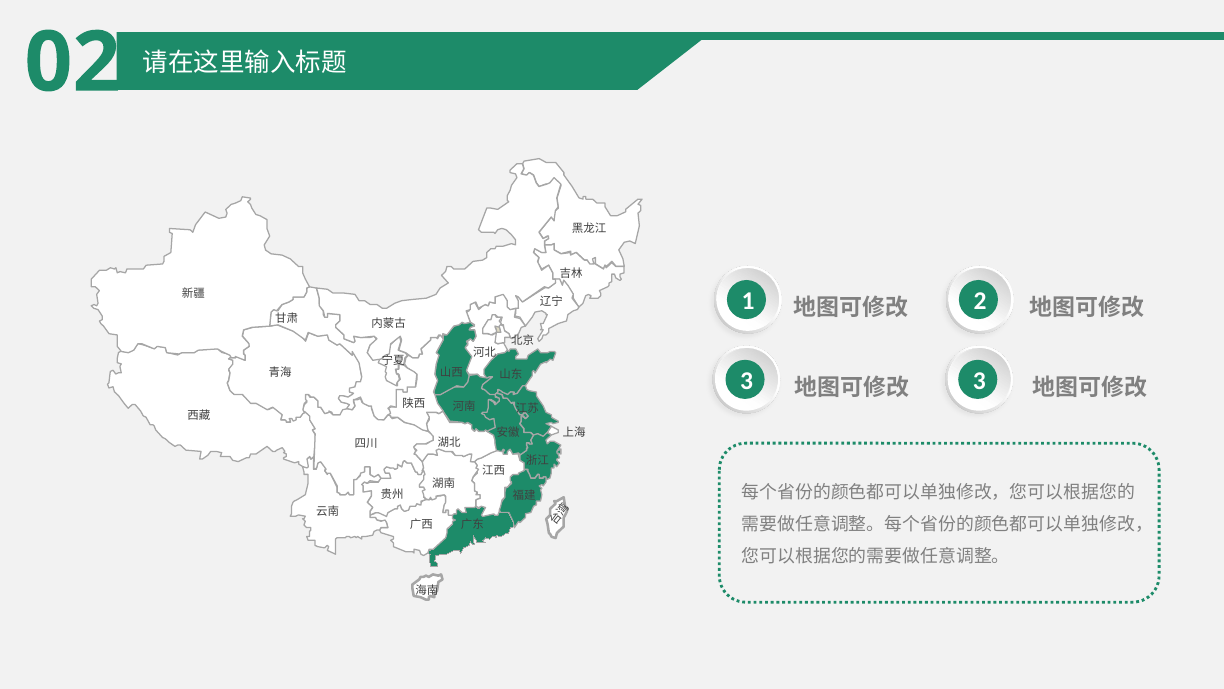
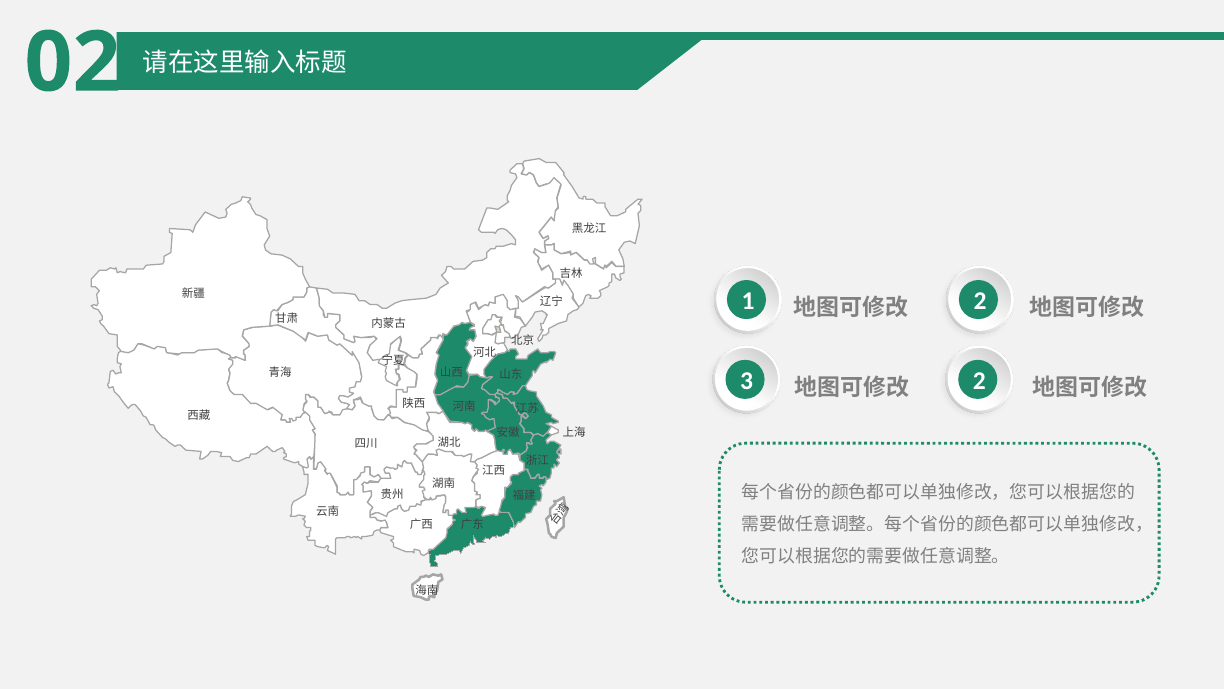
3 3: 3 -> 2
